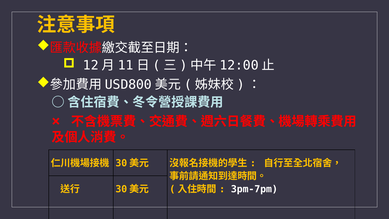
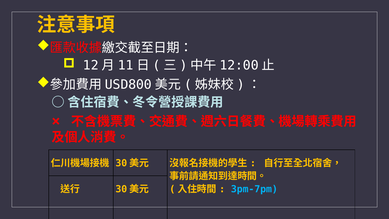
3pm-7pm colour: white -> light blue
